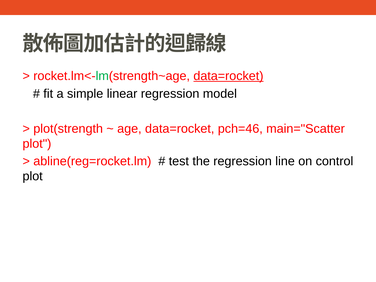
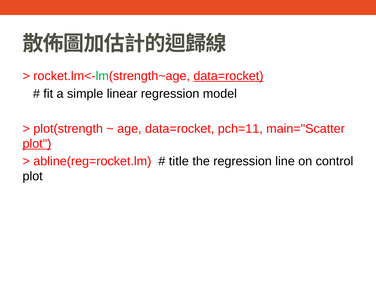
pch=46: pch=46 -> pch=11
plot at (37, 144) underline: none -> present
test: test -> title
